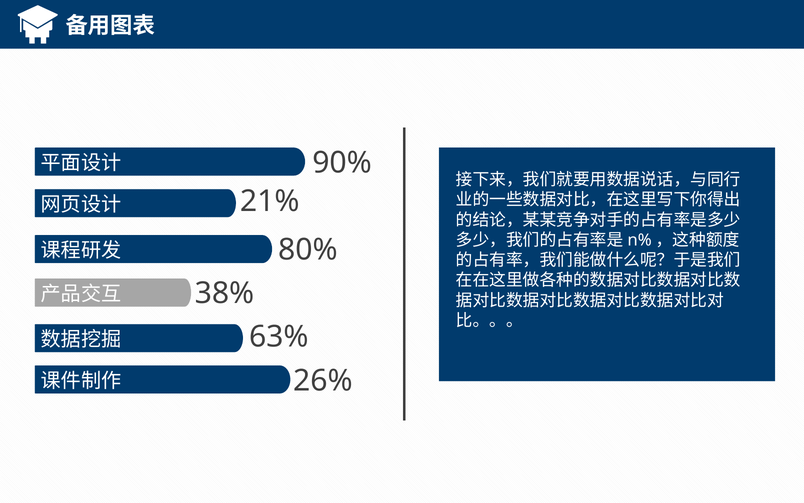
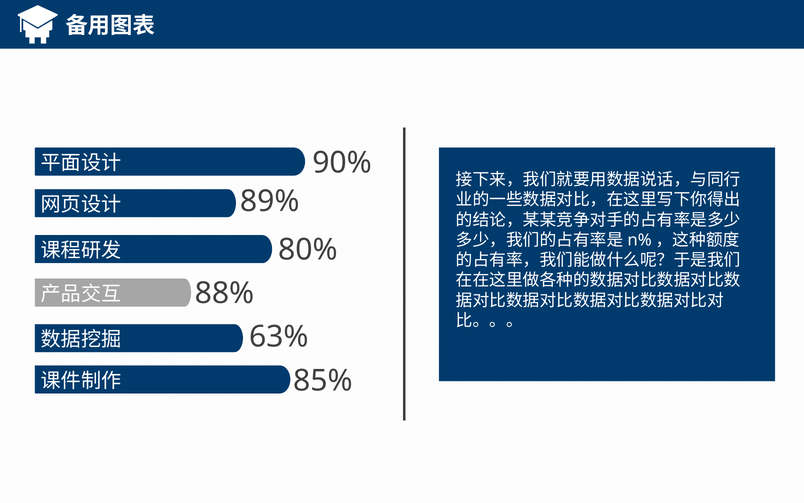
21%: 21% -> 89%
38%: 38% -> 88%
26%: 26% -> 85%
